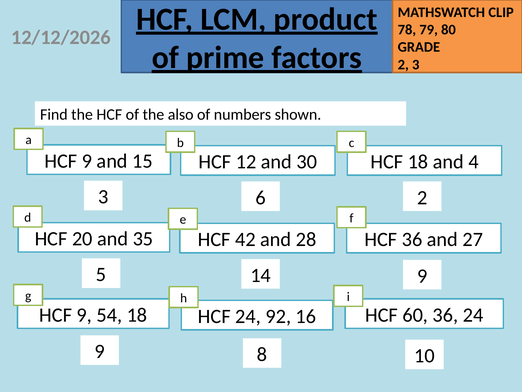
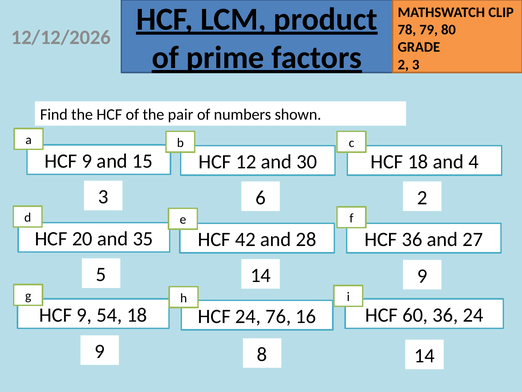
also: also -> pair
92: 92 -> 76
8 10: 10 -> 14
